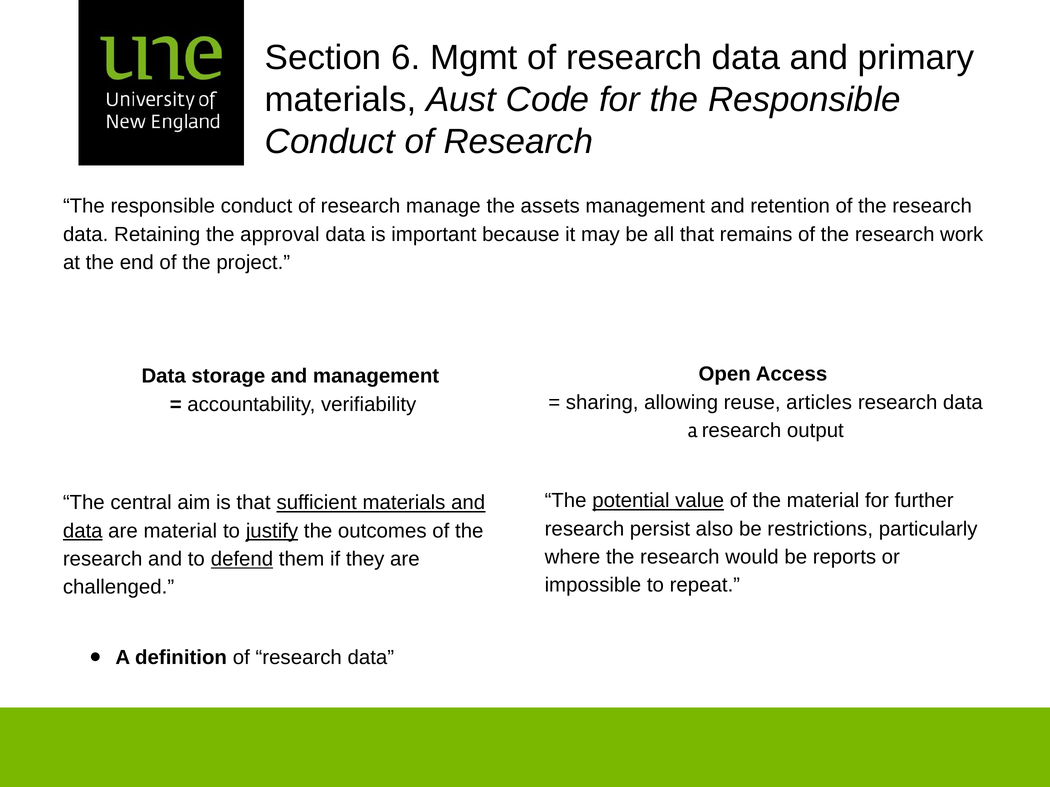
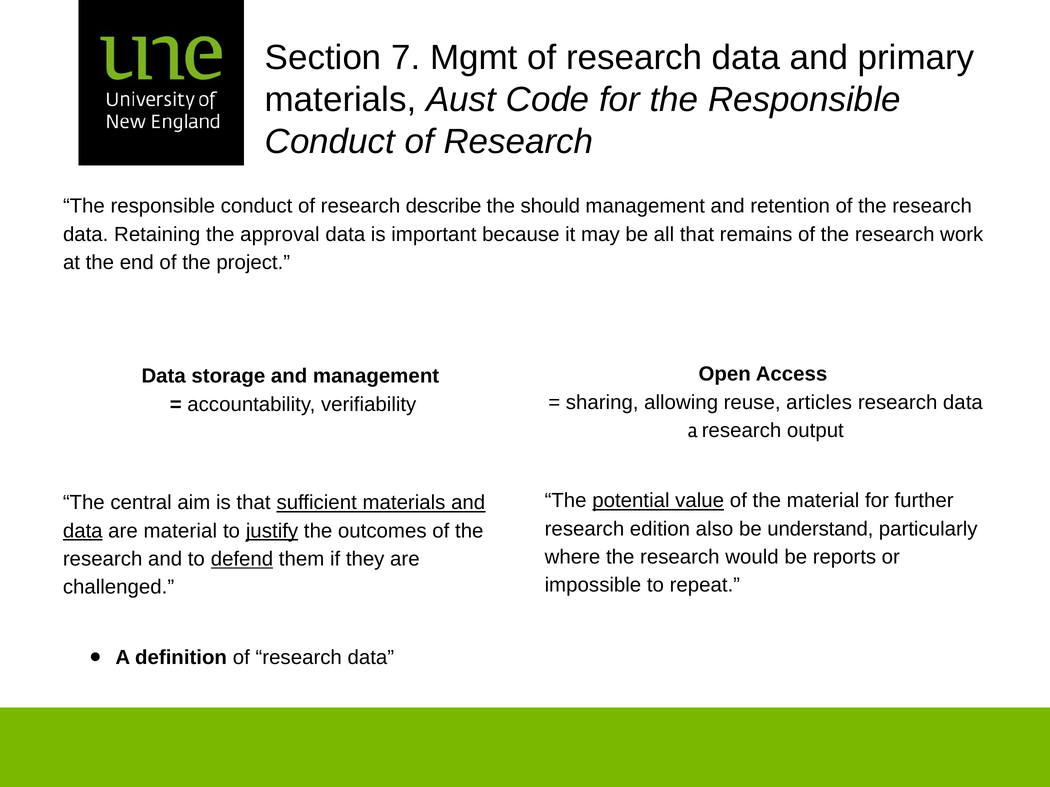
6: 6 -> 7
manage: manage -> describe
assets: assets -> should
persist: persist -> edition
restrictions: restrictions -> understand
